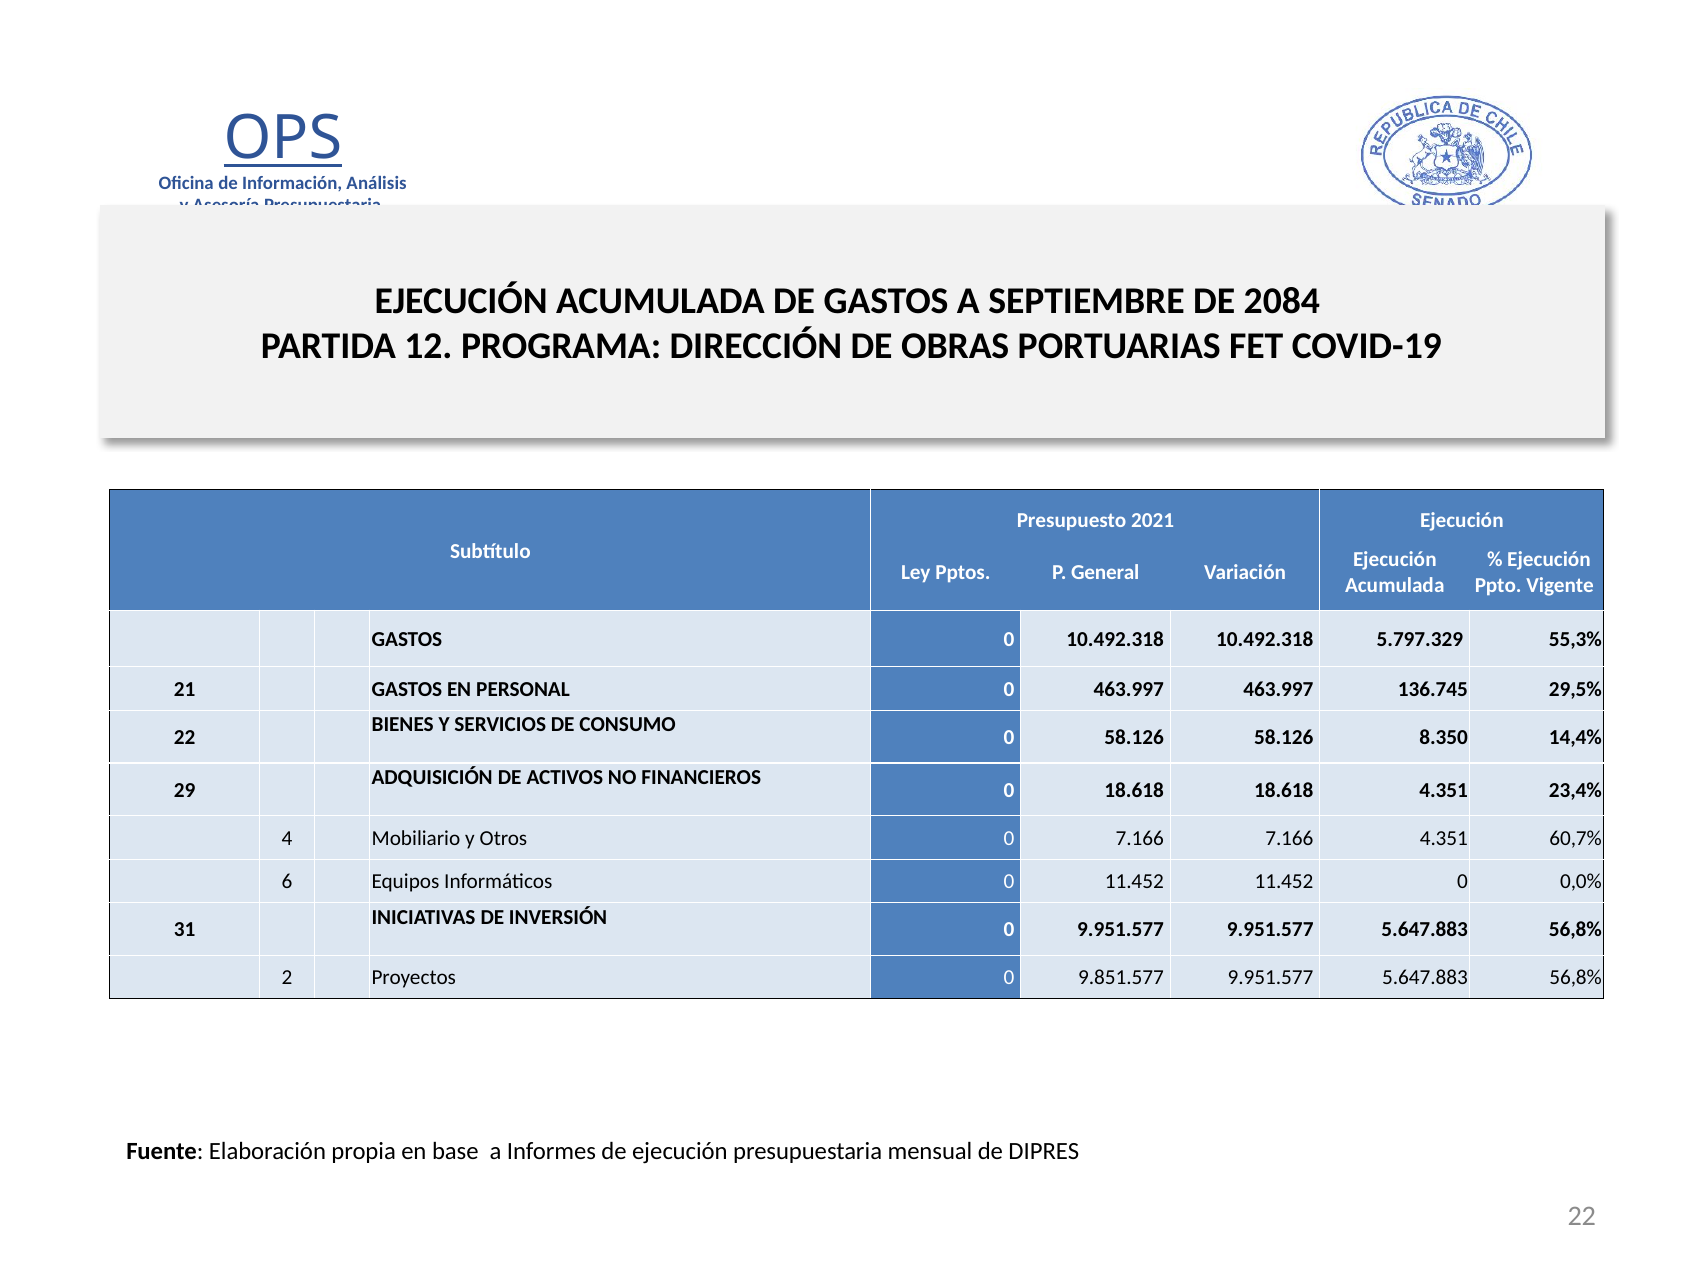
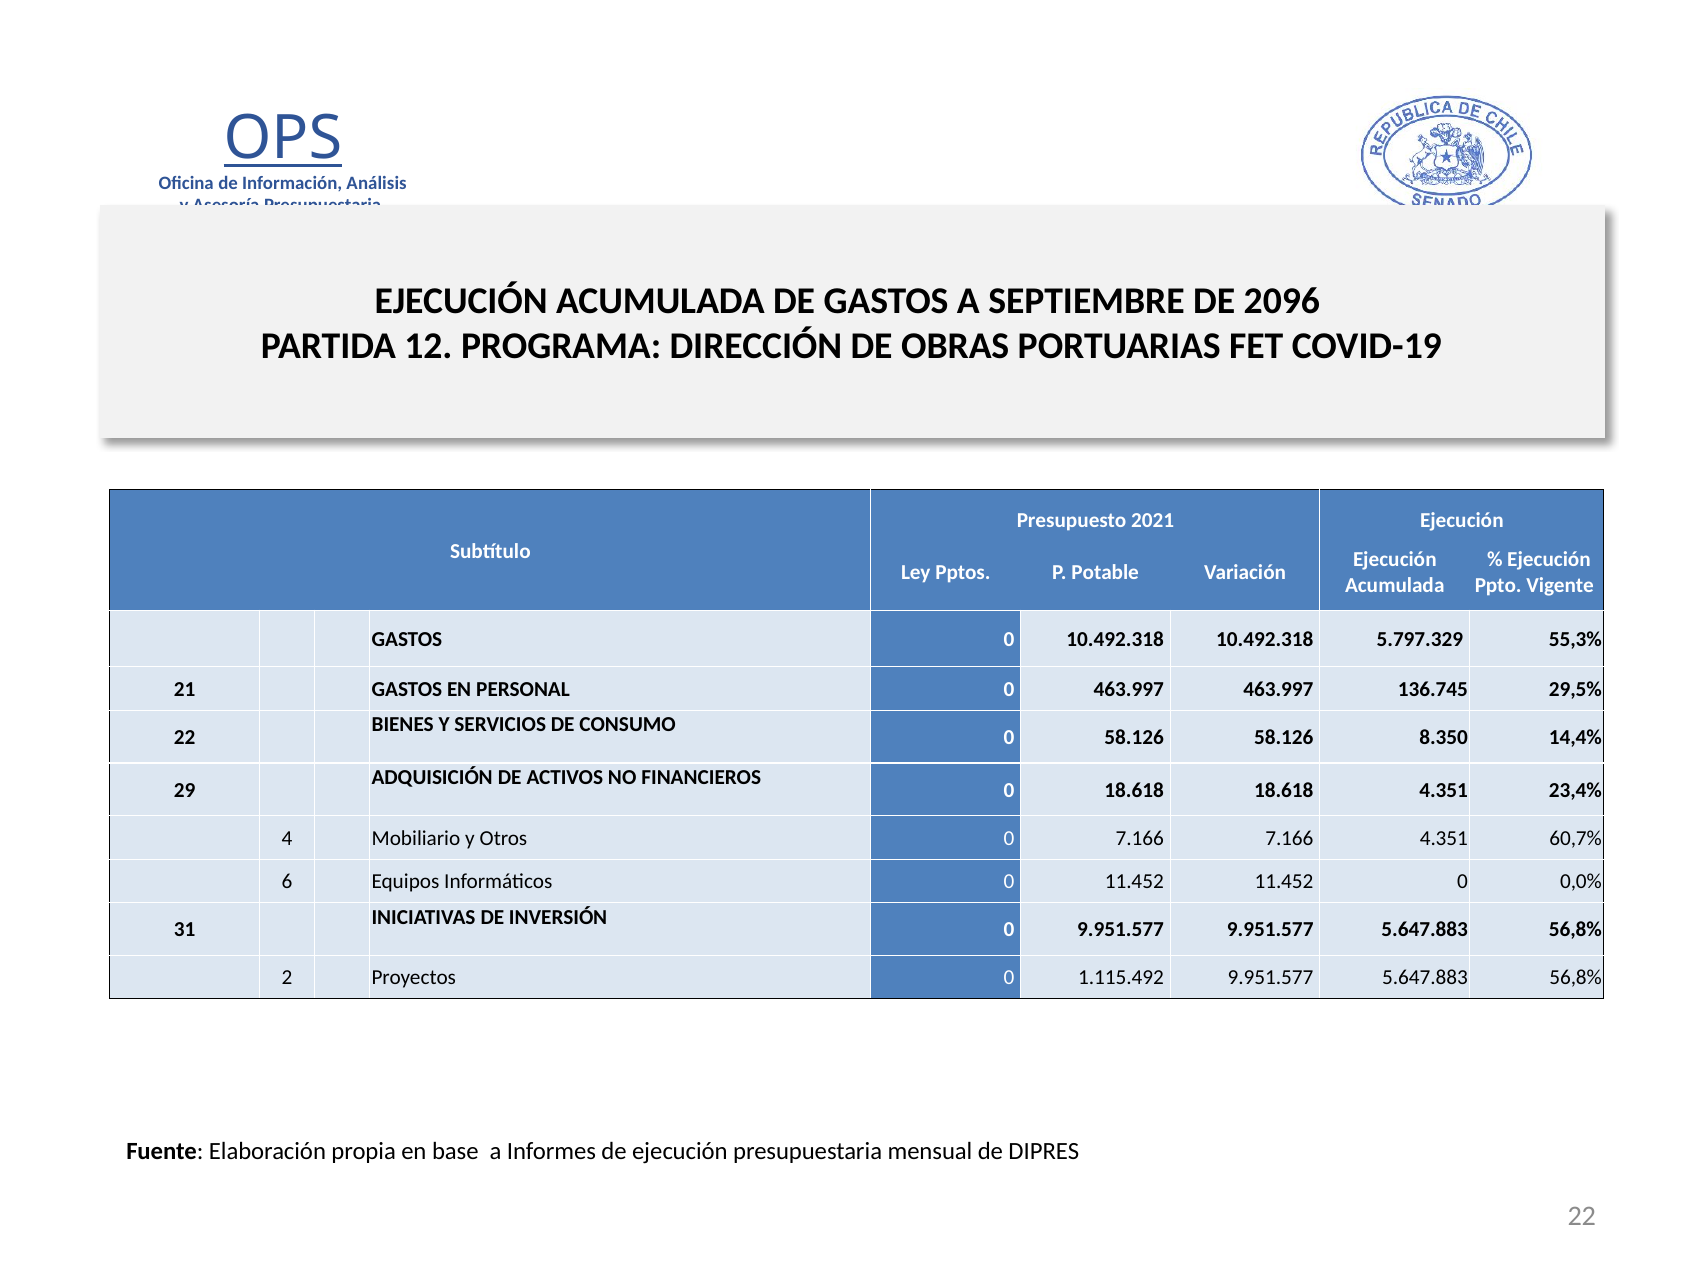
2084: 2084 -> 2096
General: General -> Potable
9.851.577: 9.851.577 -> 1.115.492
